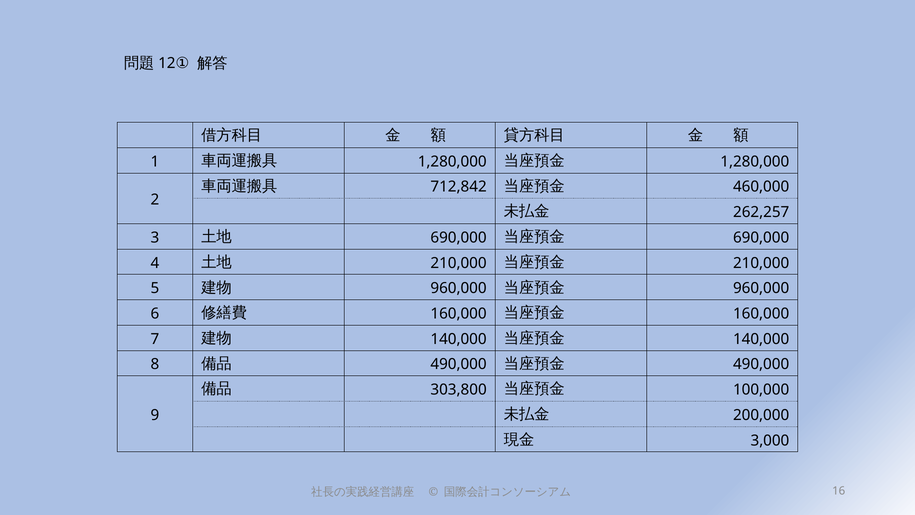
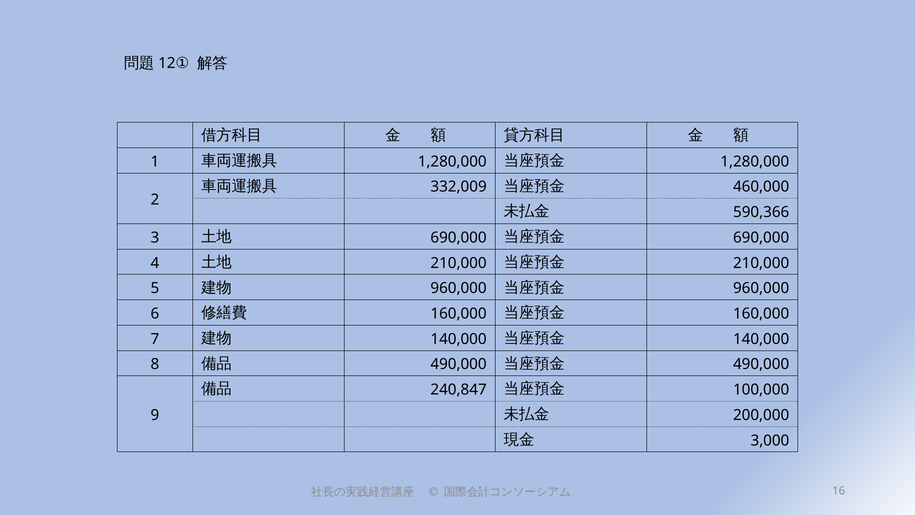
712,842: 712,842 -> 332,009
262,257: 262,257 -> 590,366
303,800: 303,800 -> 240,847
